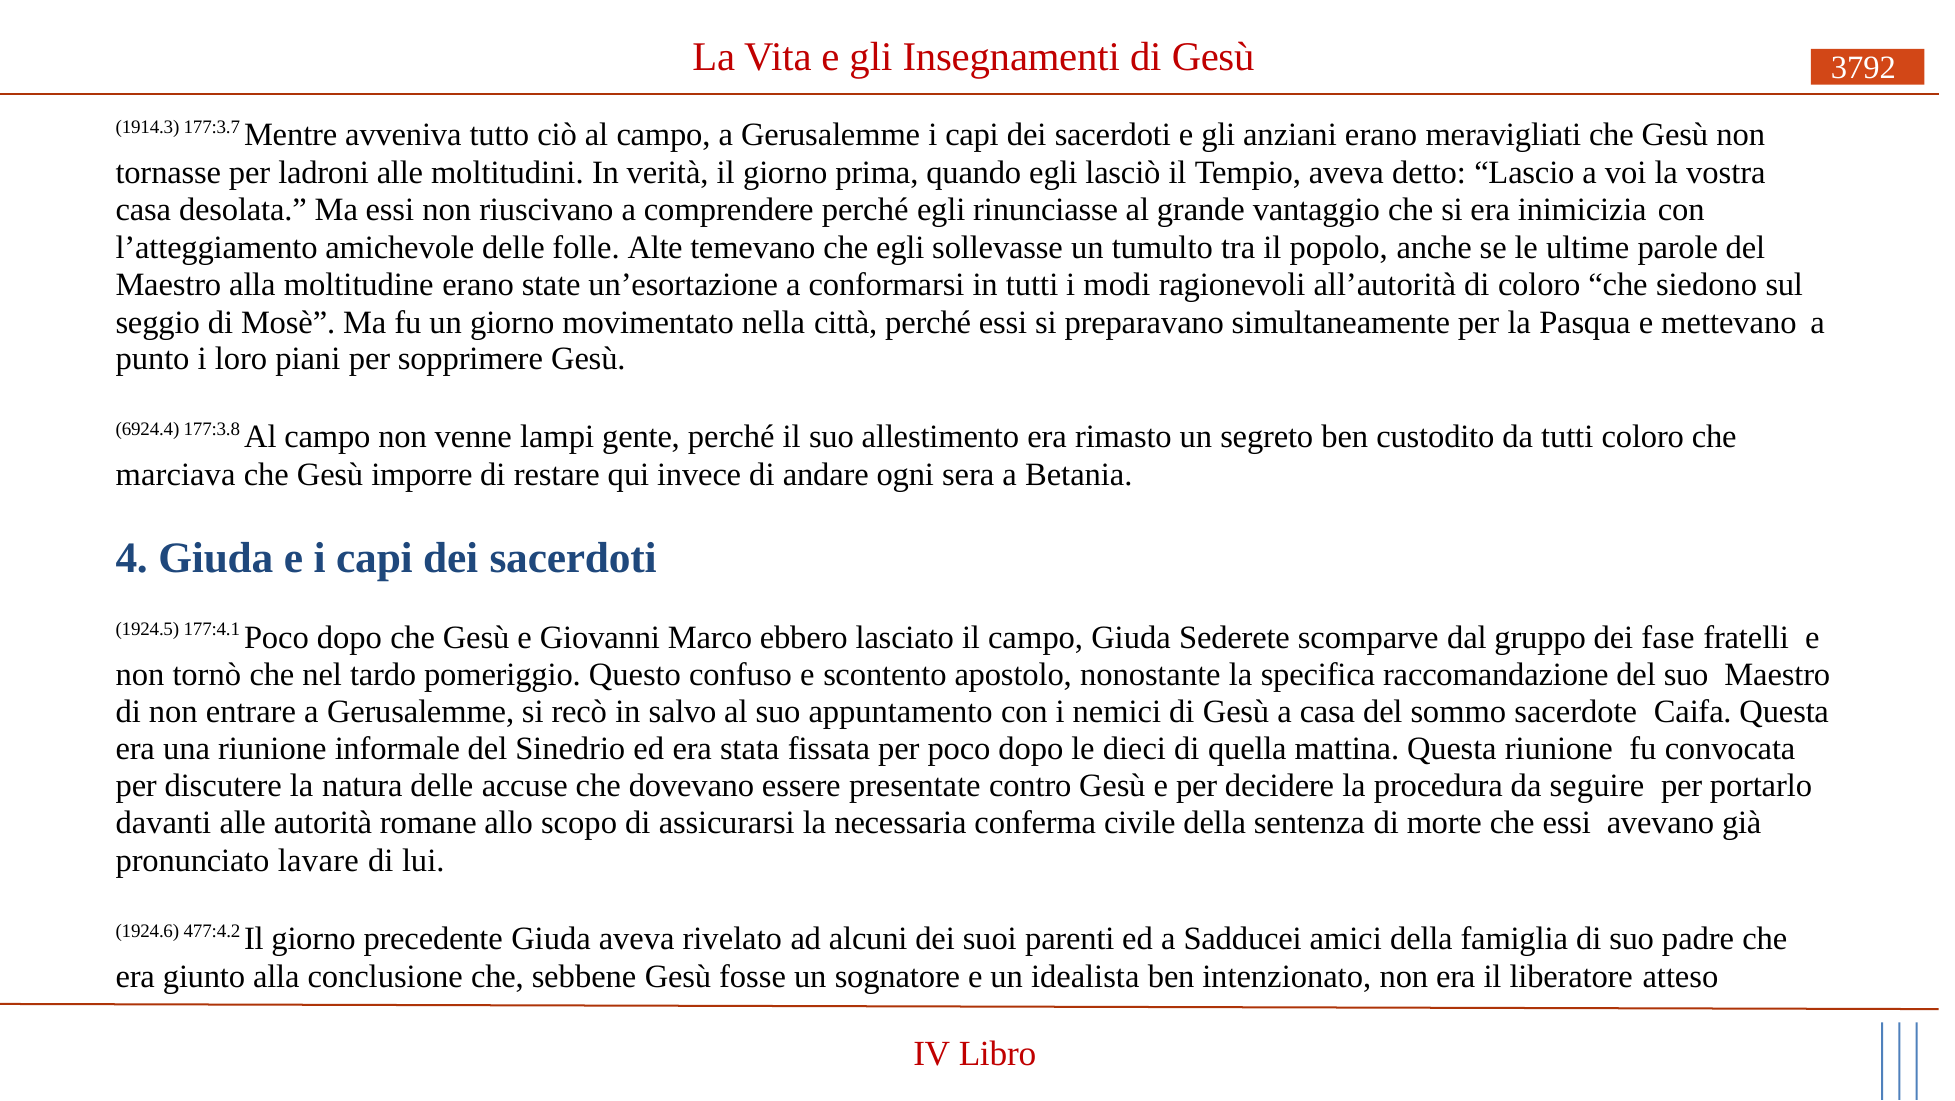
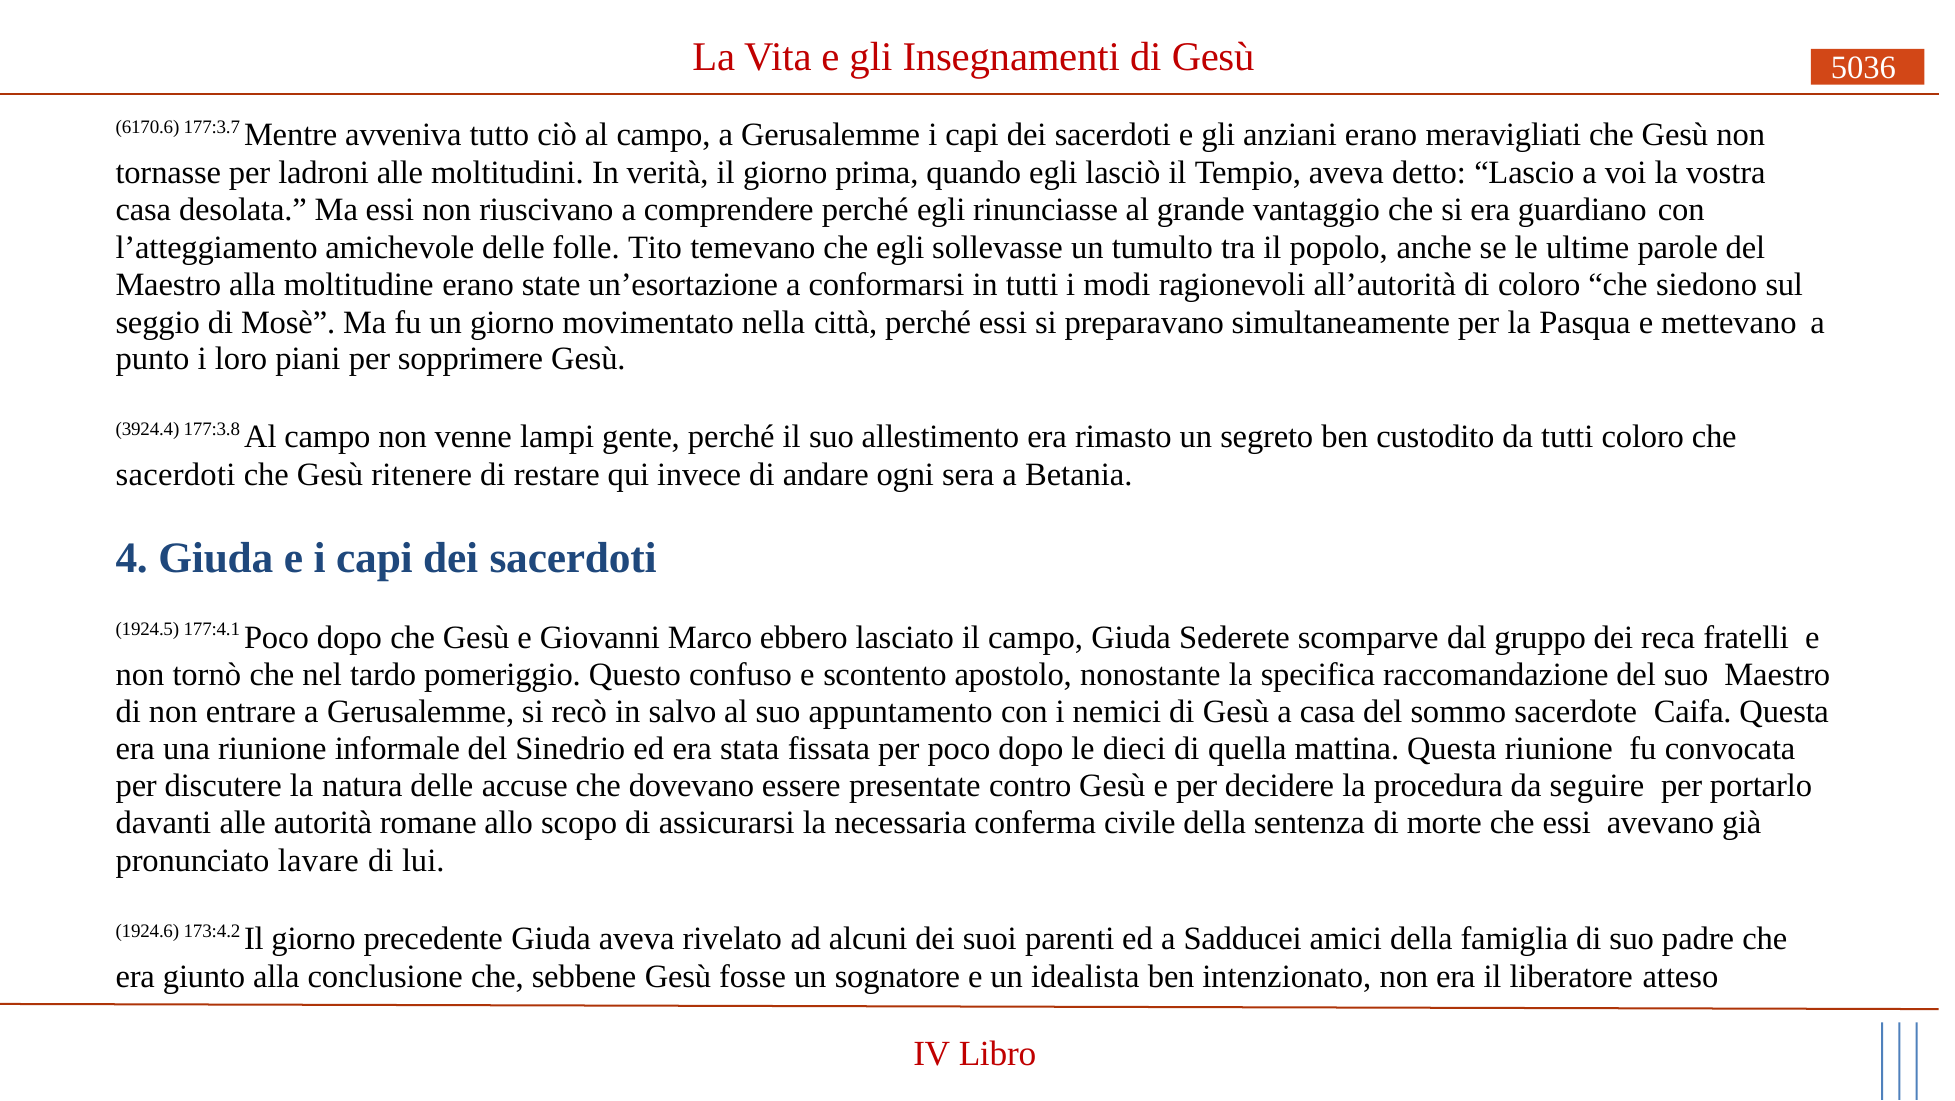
3792: 3792 -> 5036
1914.3: 1914.3 -> 6170.6
inimicizia: inimicizia -> guardiano
Alte: Alte -> Tito
6924.4: 6924.4 -> 3924.4
marciava at (176, 475): marciava -> sacerdoti
imporre: imporre -> ritenere
fase: fase -> reca
477:4.2: 477:4.2 -> 173:4.2
